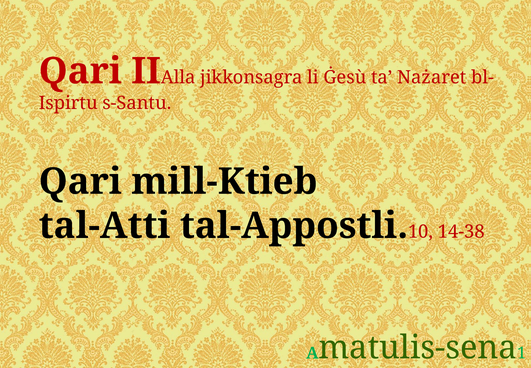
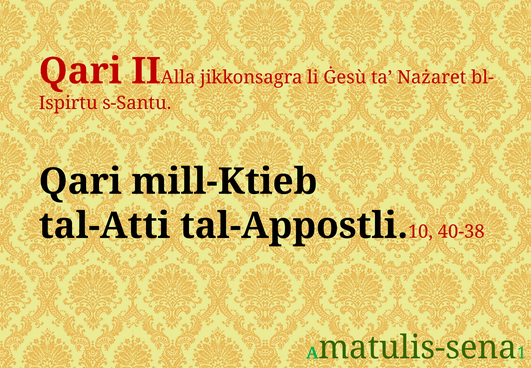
14-38: 14-38 -> 40-38
